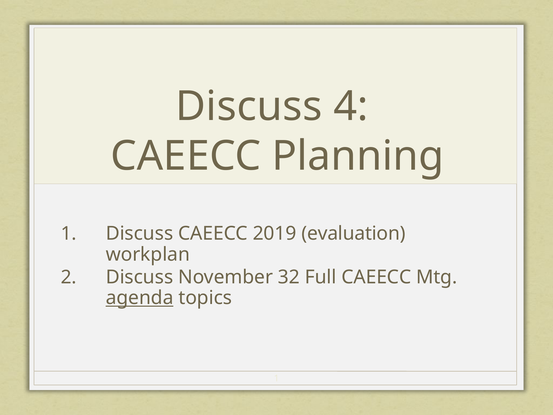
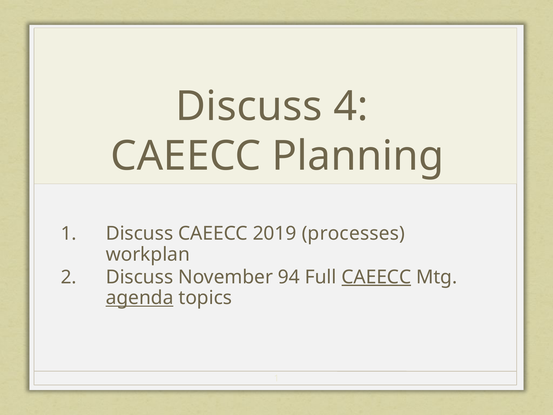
evaluation: evaluation -> processes
32: 32 -> 94
CAEECC at (376, 277) underline: none -> present
